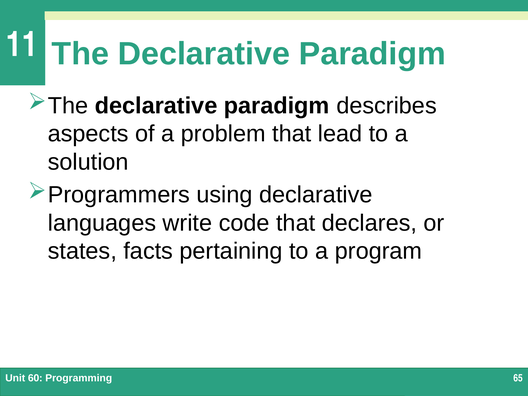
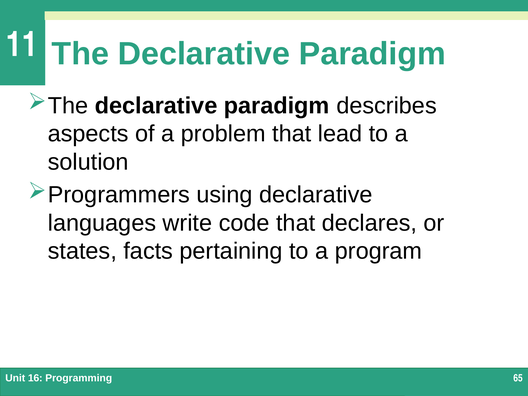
60: 60 -> 16
